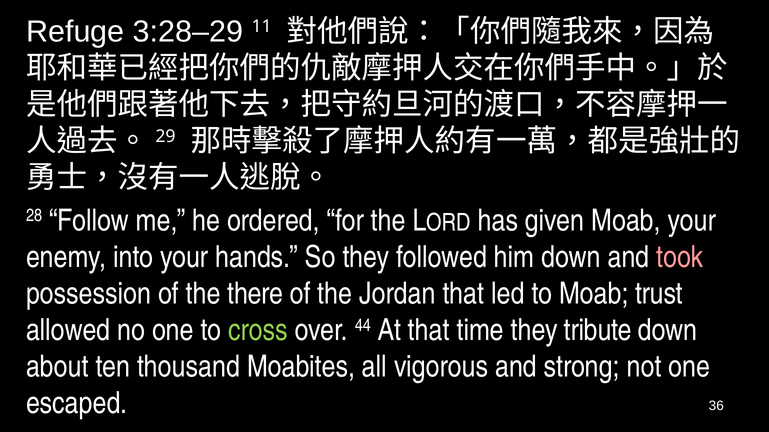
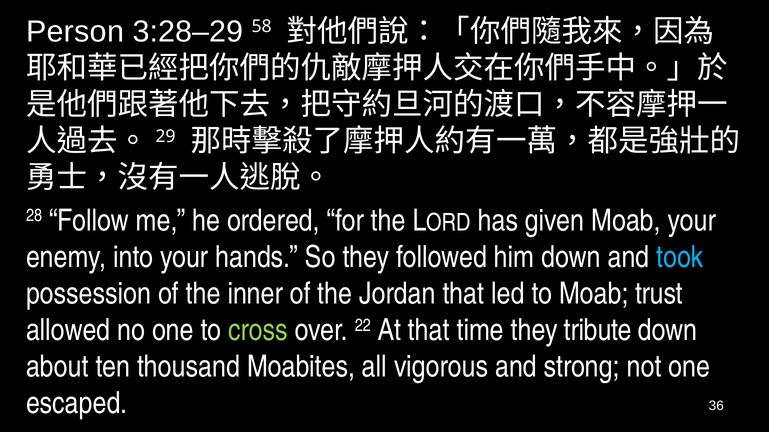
Refuge: Refuge -> Person
11: 11 -> 58
took colour: pink -> light blue
there: there -> inner
44: 44 -> 22
